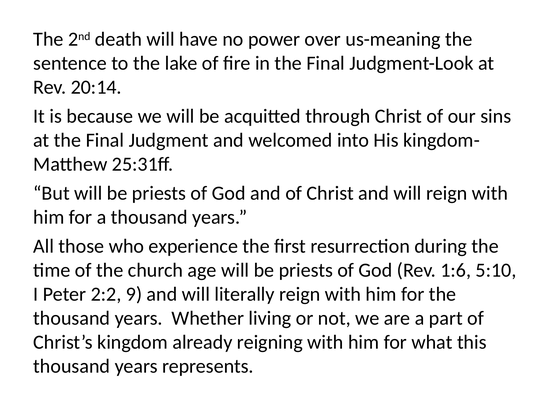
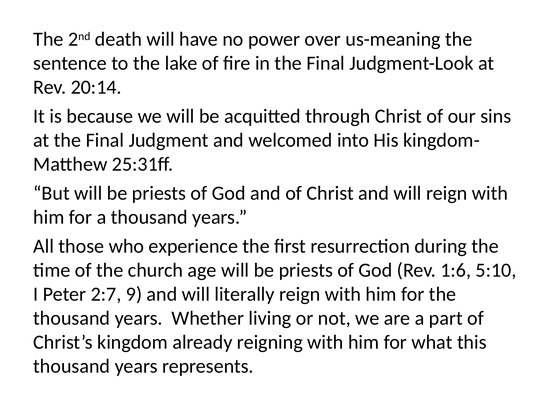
2:2: 2:2 -> 2:7
